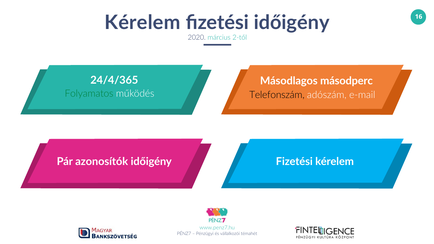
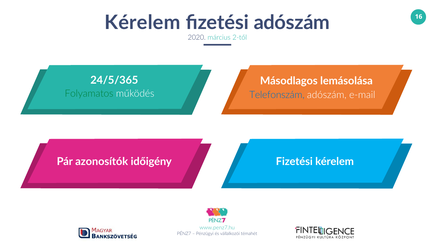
fizetési időigény: időigény -> adószám
24/4/365: 24/4/365 -> 24/5/365
másodperc: másodperc -> lemásolása
Telefonszám colour: black -> blue
